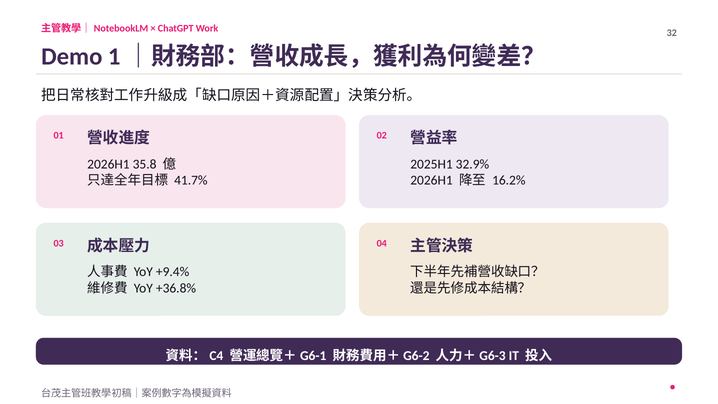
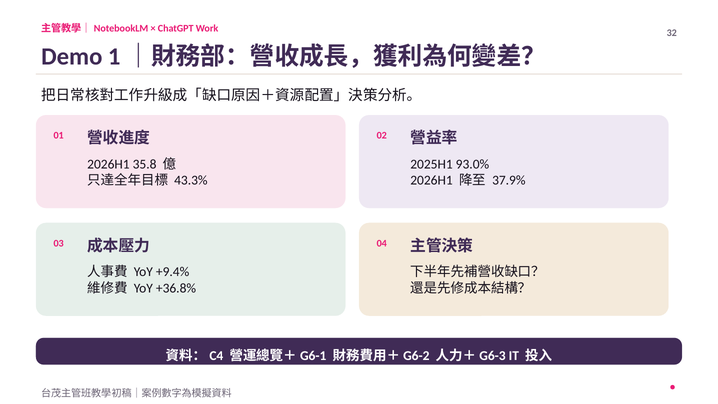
32.9%: 32.9% -> 93.0%
16.2%: 16.2% -> 37.9%
41.7%: 41.7% -> 43.3%
